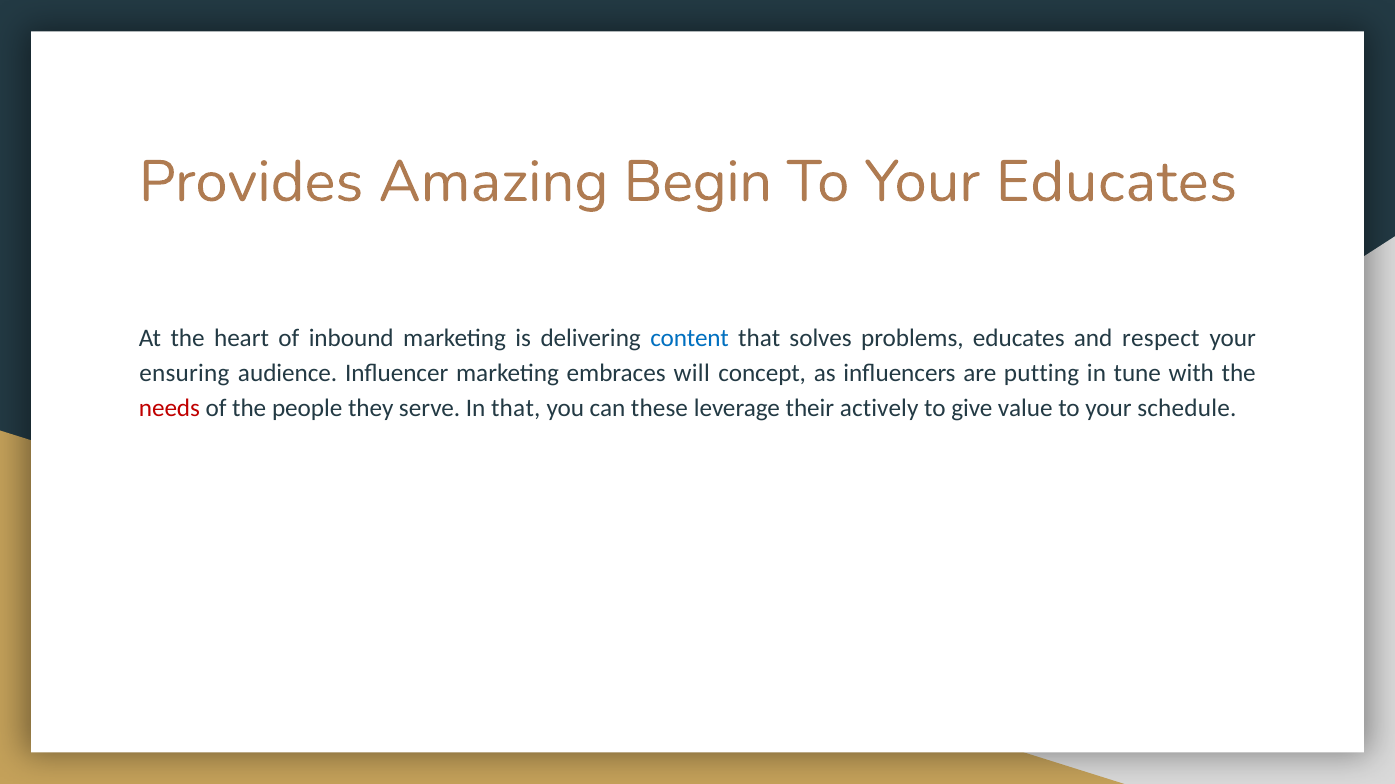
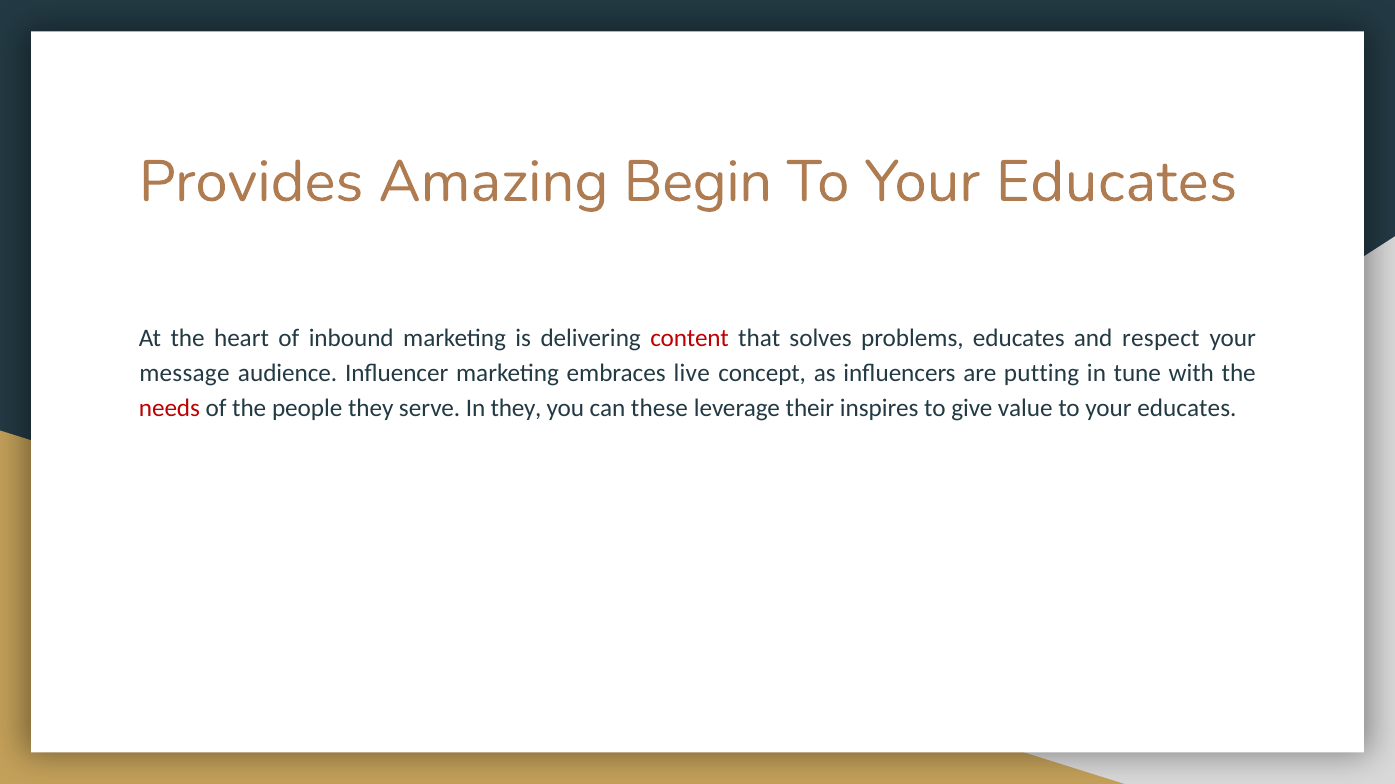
content colour: blue -> red
ensuring: ensuring -> message
will: will -> live
In that: that -> they
actively: actively -> inspires
value to your schedule: schedule -> educates
